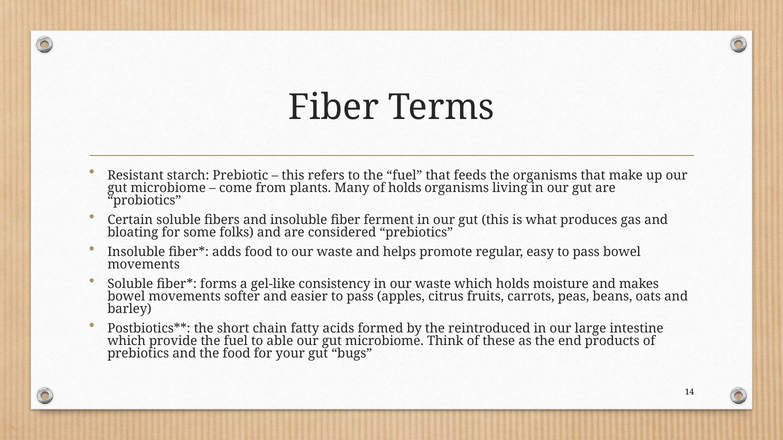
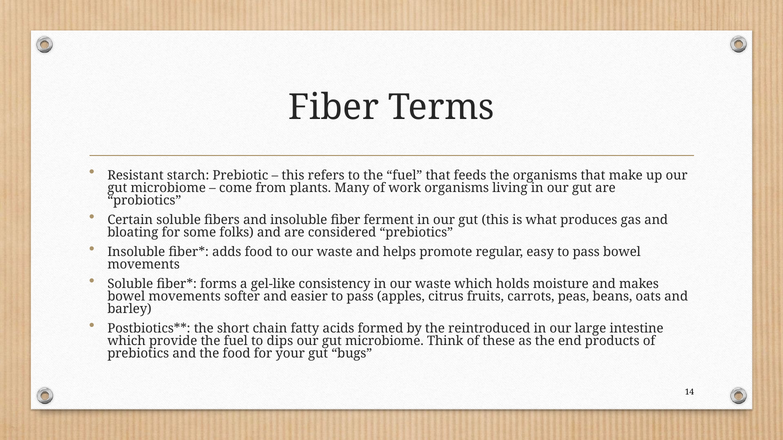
of holds: holds -> work
able: able -> dips
